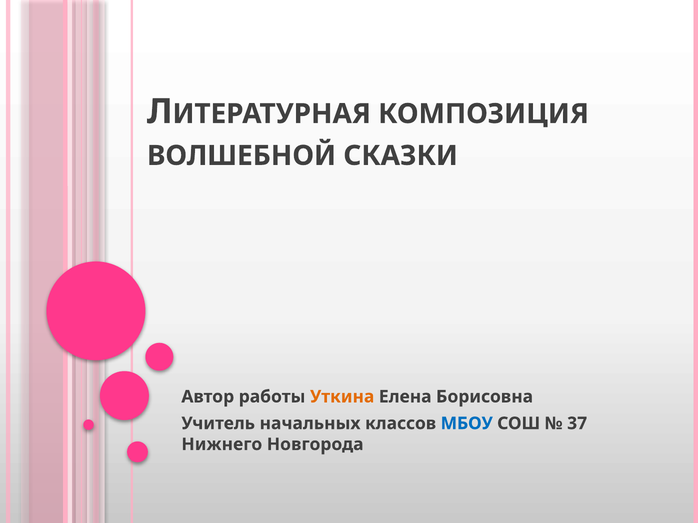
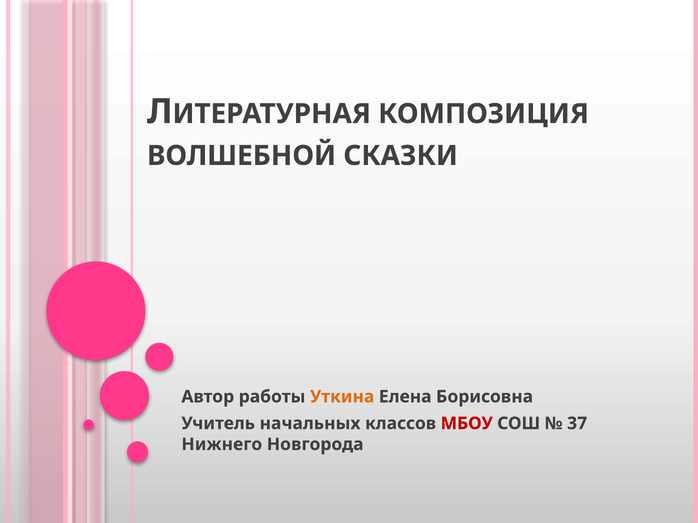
МБОУ colour: blue -> red
